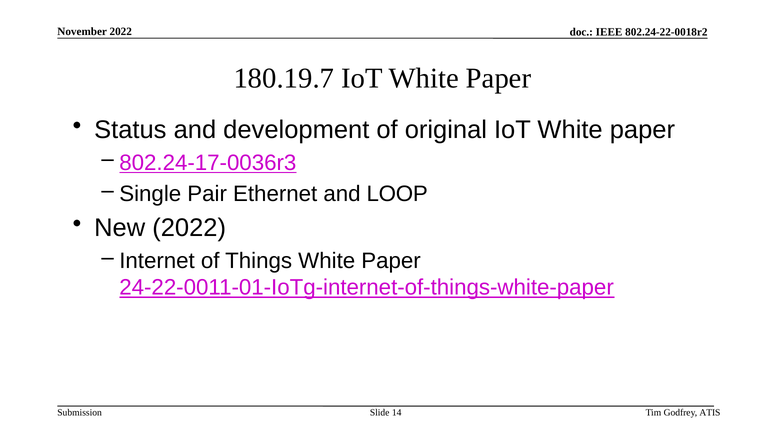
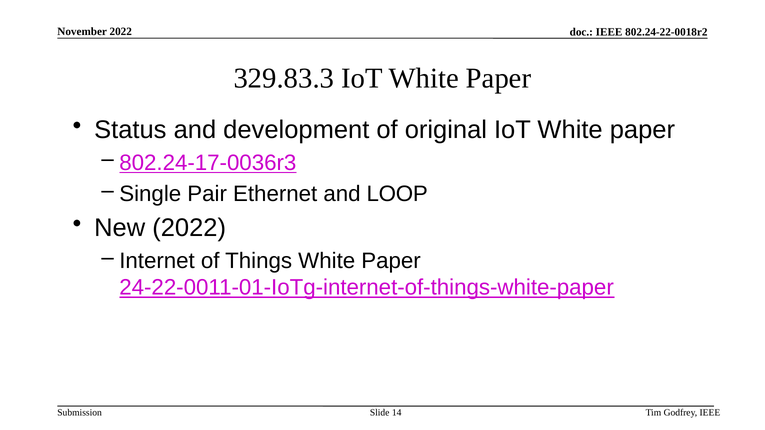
180.19.7: 180.19.7 -> 329.83.3
Godfrey ATIS: ATIS -> IEEE
